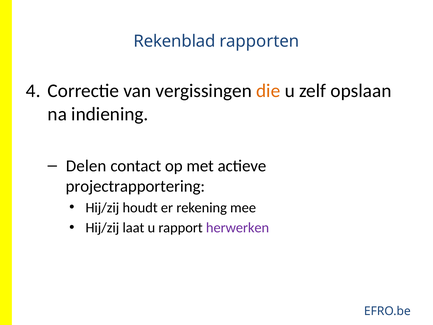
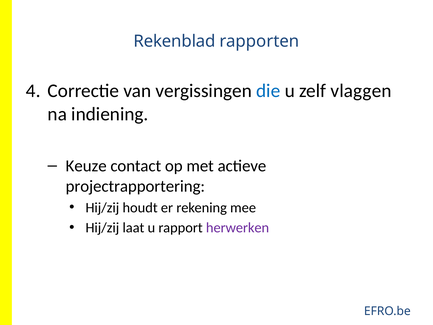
die colour: orange -> blue
opslaan: opslaan -> vlaggen
Delen: Delen -> Keuze
